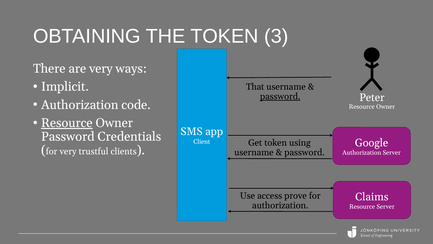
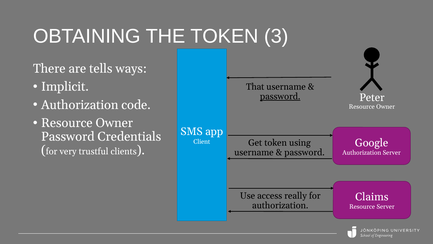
are very: very -> tells
Resource at (67, 123) underline: present -> none
prove: prove -> really
